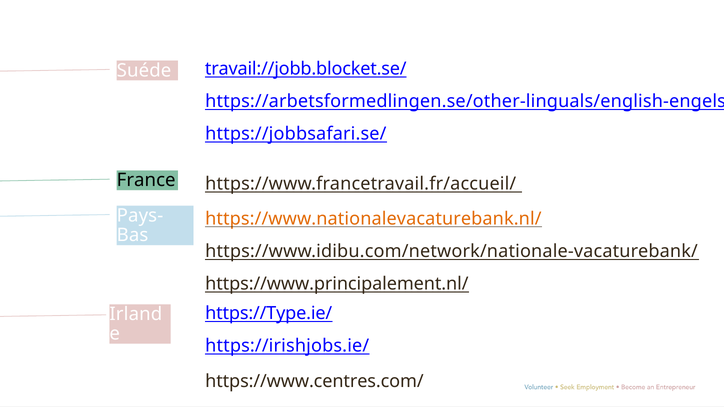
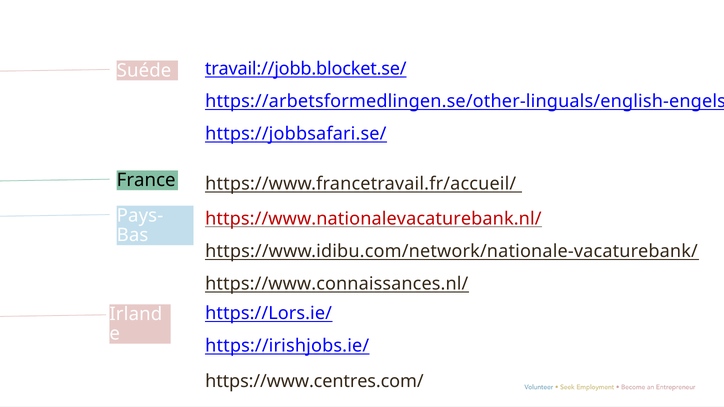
https://www.nationalevacaturebank.nl/ colour: orange -> red
https://www.principalement.nl/: https://www.principalement.nl/ -> https://www.connaissances.nl/
https://Type.ie/: https://Type.ie/ -> https://Lors.ie/
